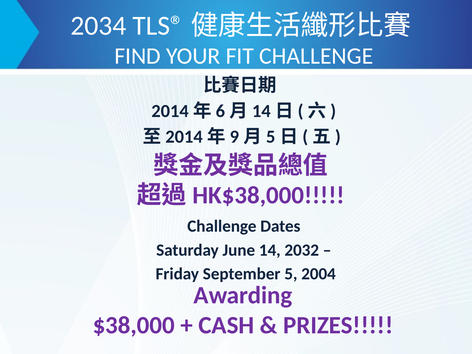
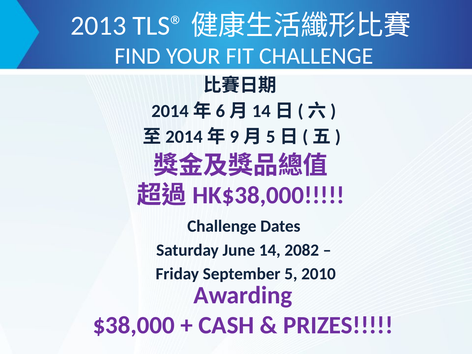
2034: 2034 -> 2013
2032: 2032 -> 2082
2004: 2004 -> 2010
